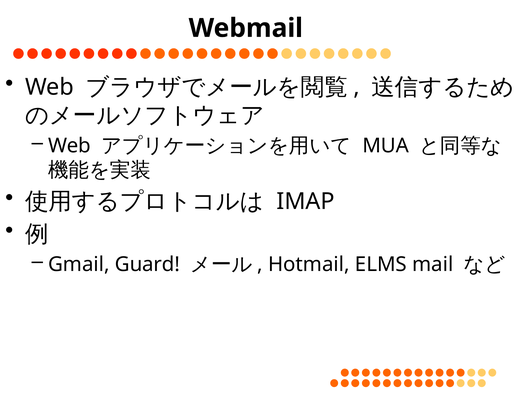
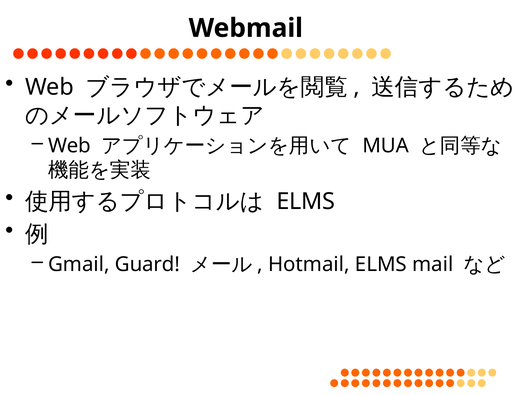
IMAP at (306, 202): IMAP -> ELMS
